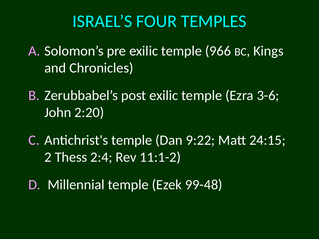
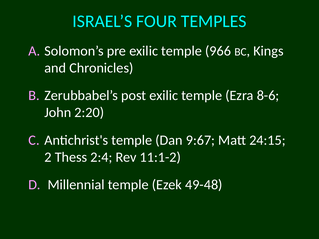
3-6: 3-6 -> 8-6
9:22: 9:22 -> 9:67
99-48: 99-48 -> 49-48
